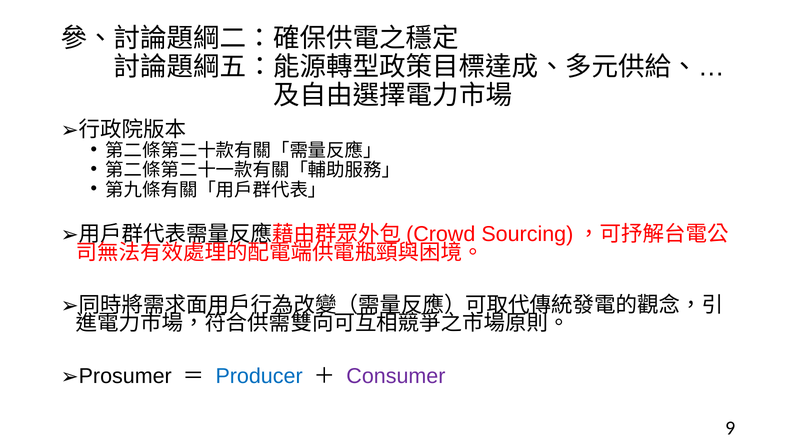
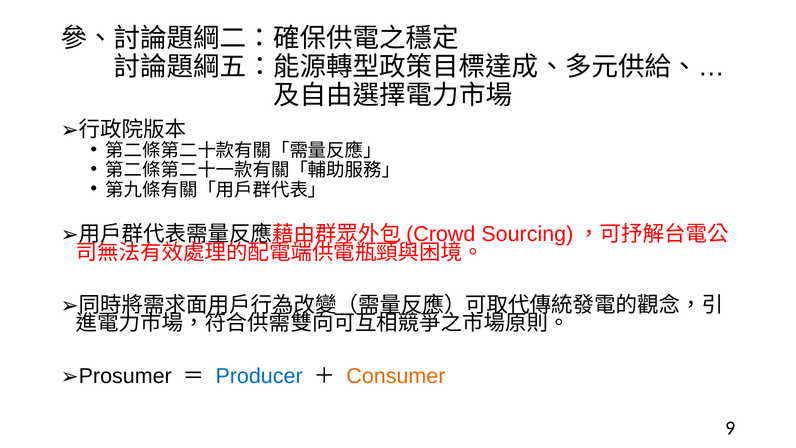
Consumer colour: purple -> orange
